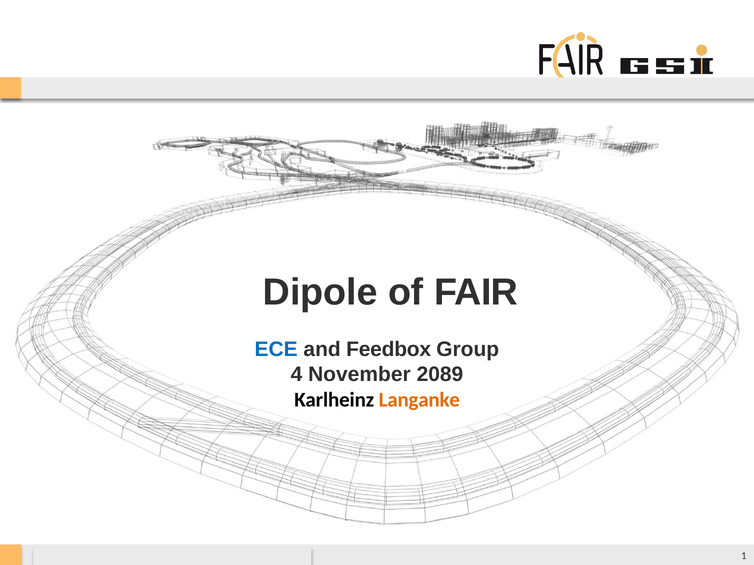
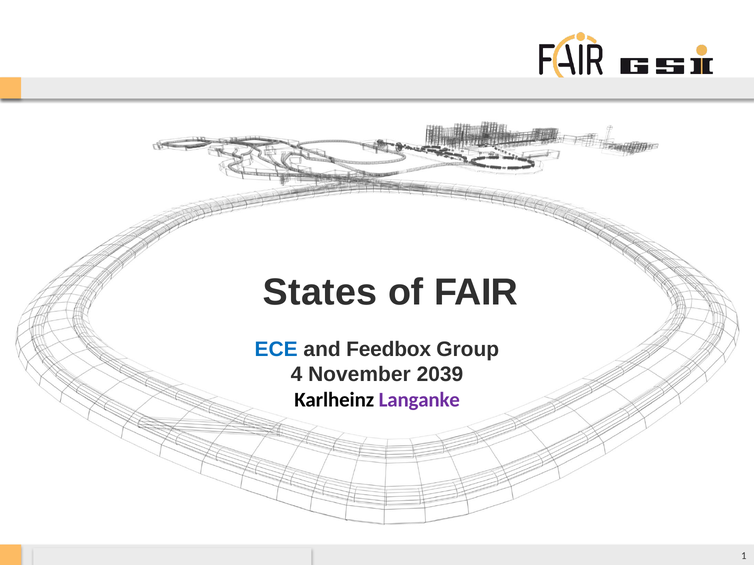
Dipole: Dipole -> States
2089: 2089 -> 2039
Langanke colour: orange -> purple
